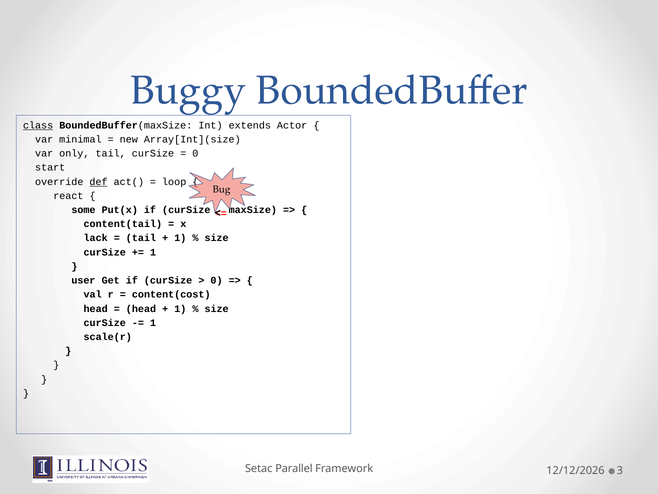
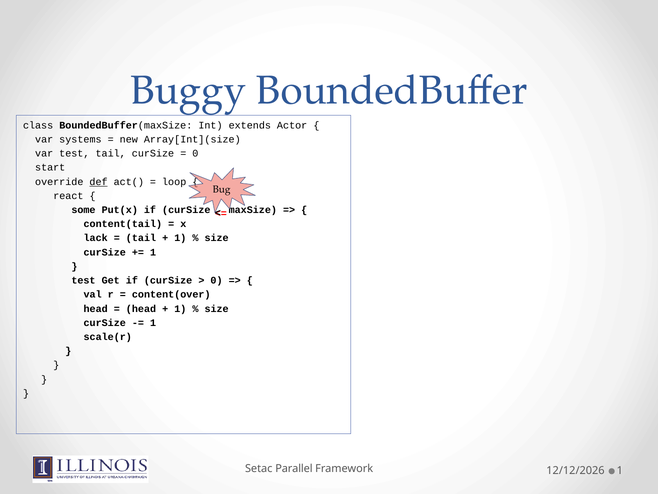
class underline: present -> none
minimal: minimal -> systems
var only: only -> test
user at (83, 280): user -> test
content(cost: content(cost -> content(over
Framework 3: 3 -> 1
